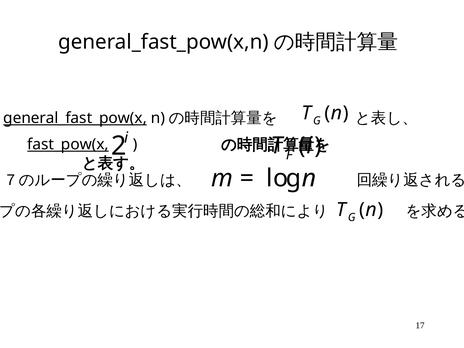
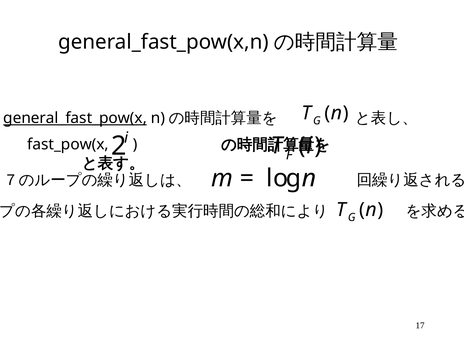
fast_pow(x underline: present -> none
